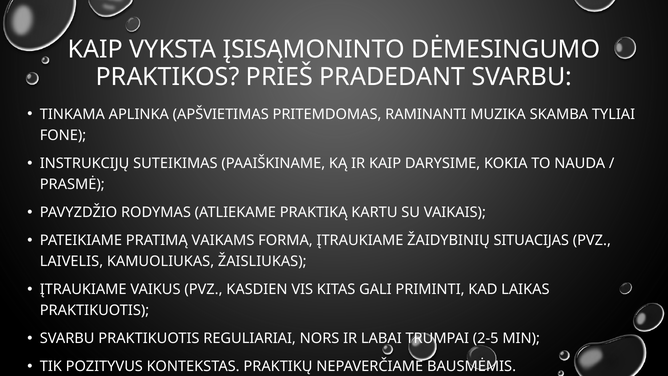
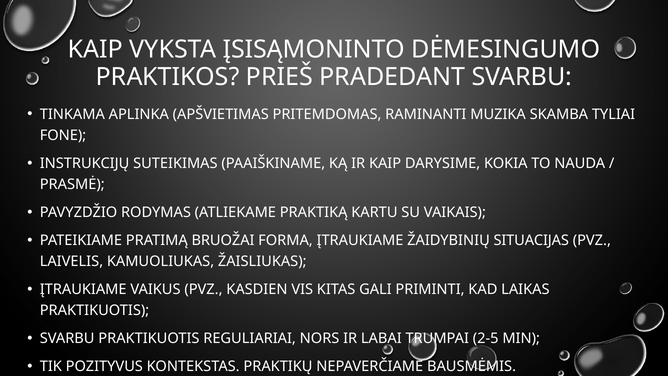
VAIKAMS: VAIKAMS -> BRUOŽAI
